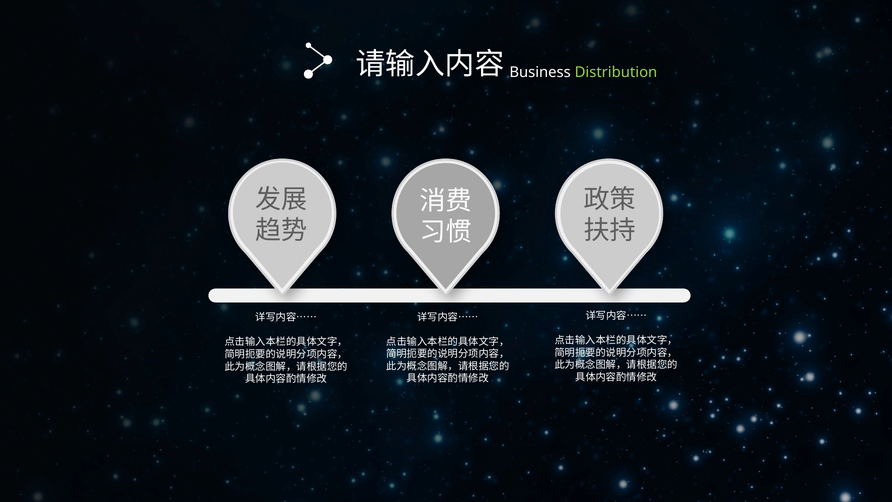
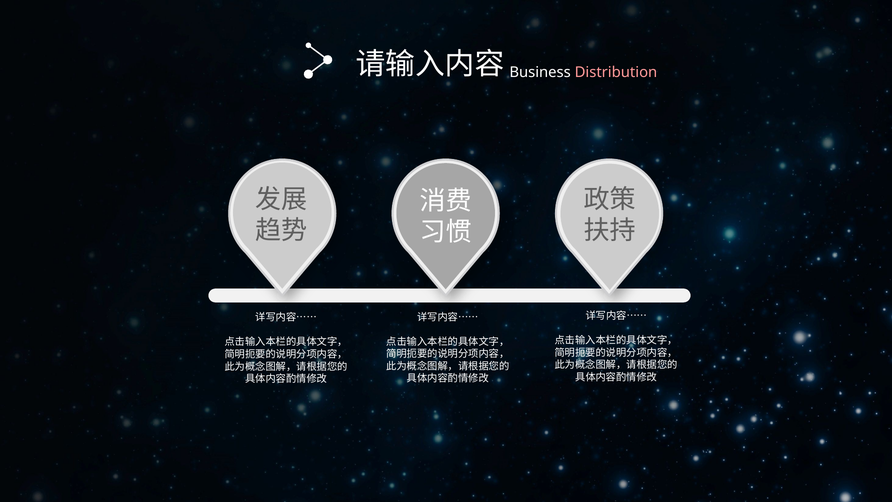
Distribution colour: light green -> pink
